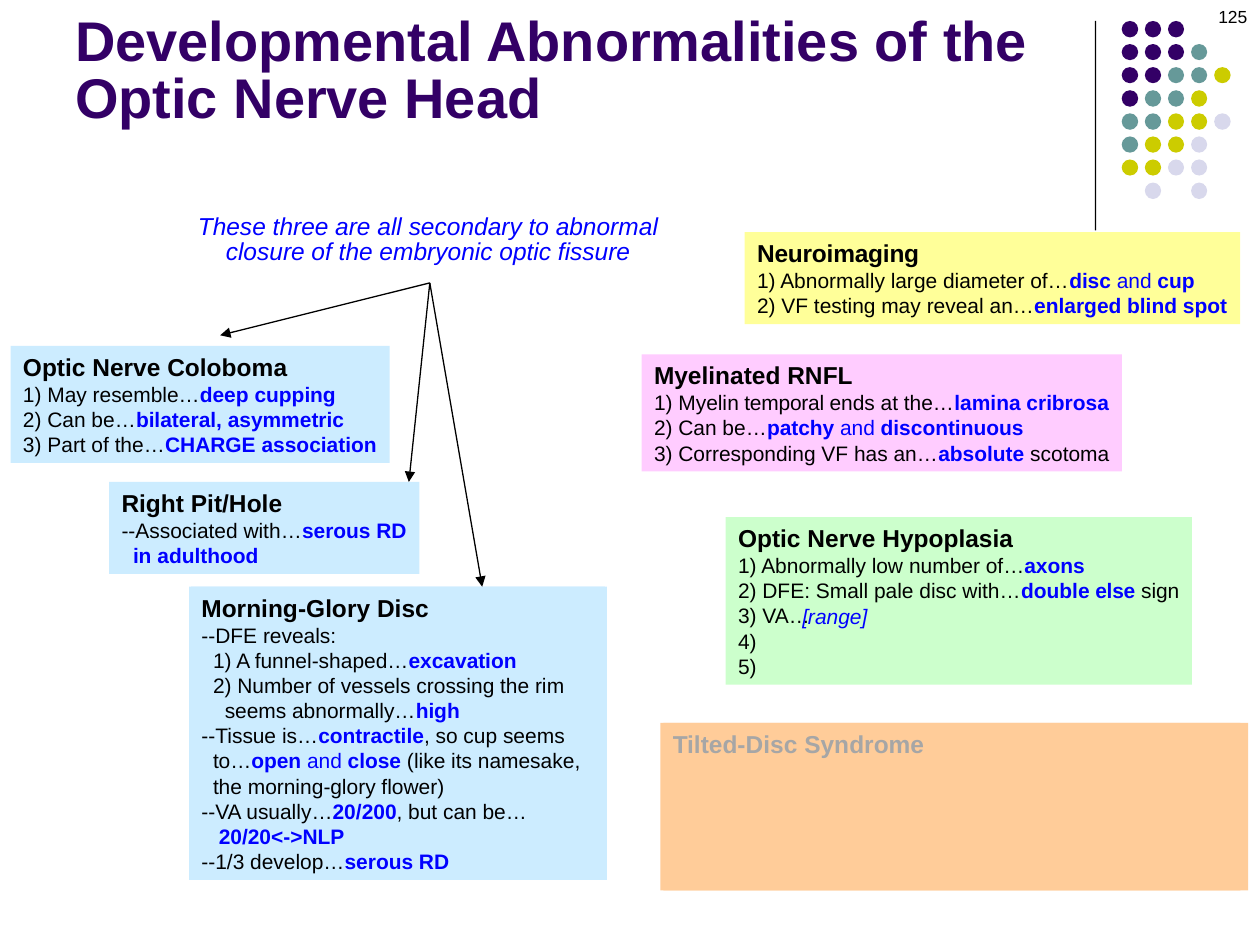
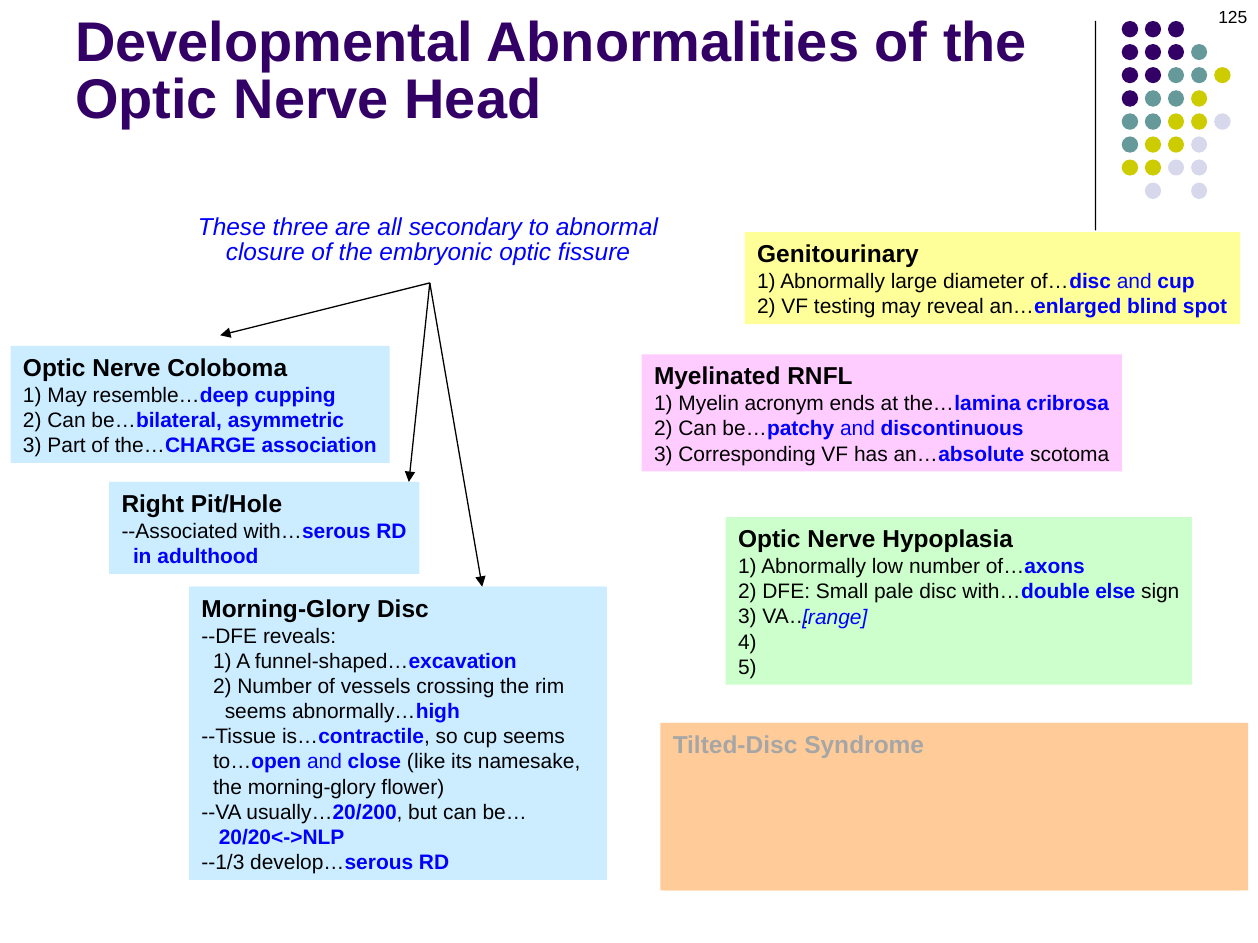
Neuroimaging: Neuroimaging -> Genitourinary
temporal: temporal -> acronym
